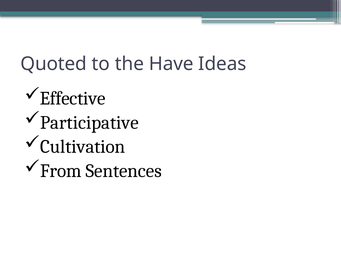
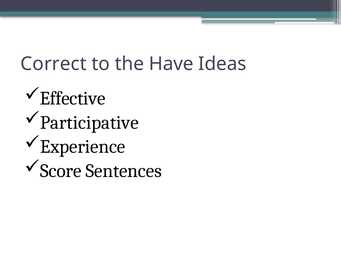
Quoted: Quoted -> Correct
Cultivation: Cultivation -> Experience
From: From -> Score
